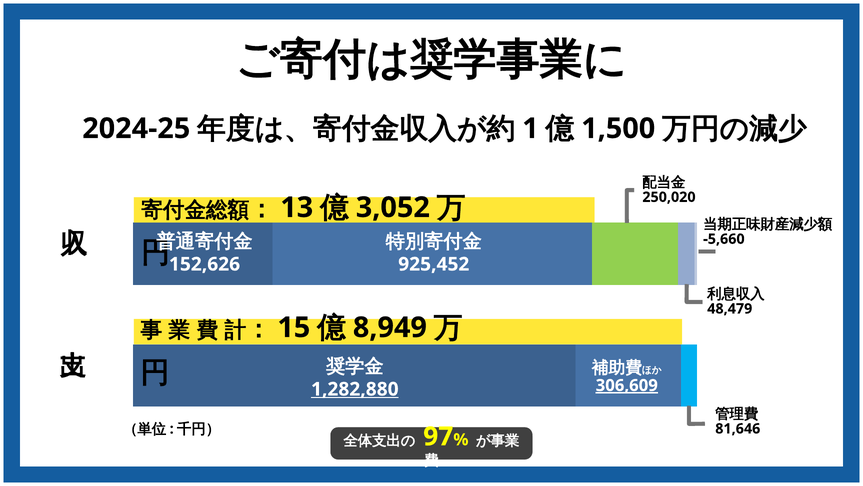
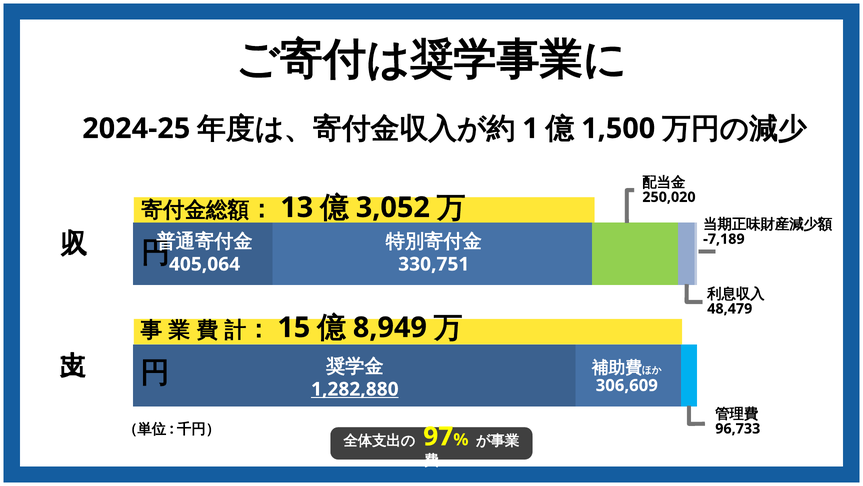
-5,660: -5,660 -> -7,189
152,626: 152,626 -> 405,064
925,452: 925,452 -> 330,751
306,609 underline: present -> none
81,646: 81,646 -> 96,733
